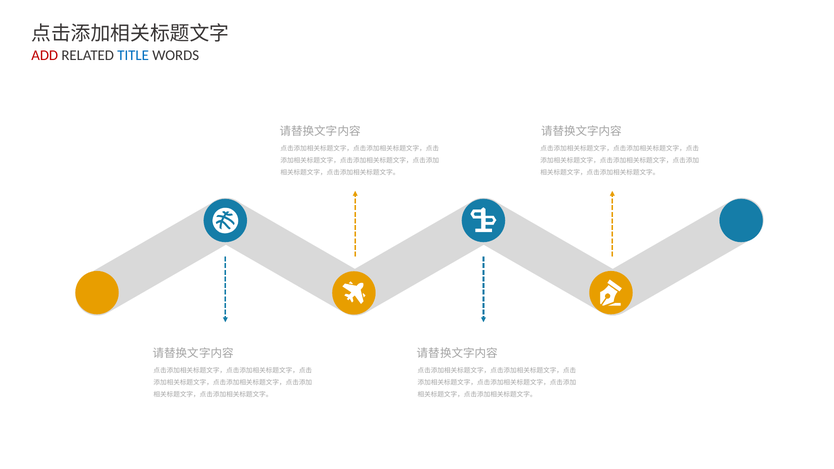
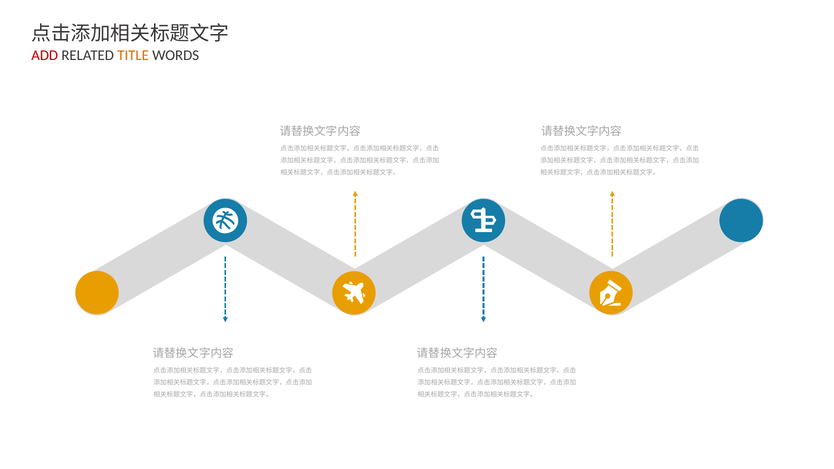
TITLE colour: blue -> orange
